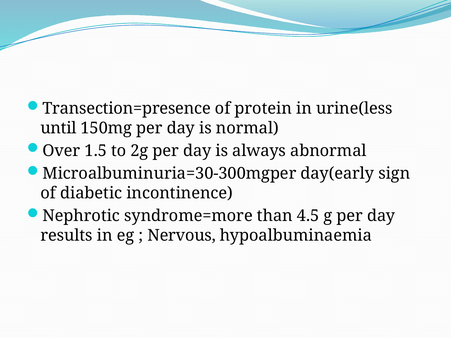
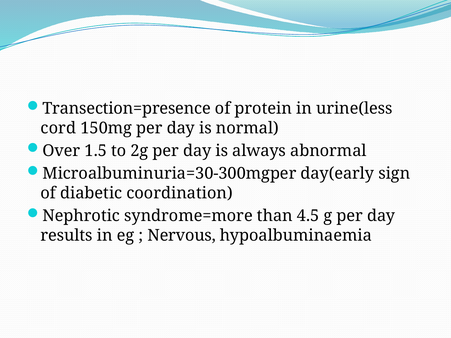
until: until -> cord
incontinence: incontinence -> coordination
